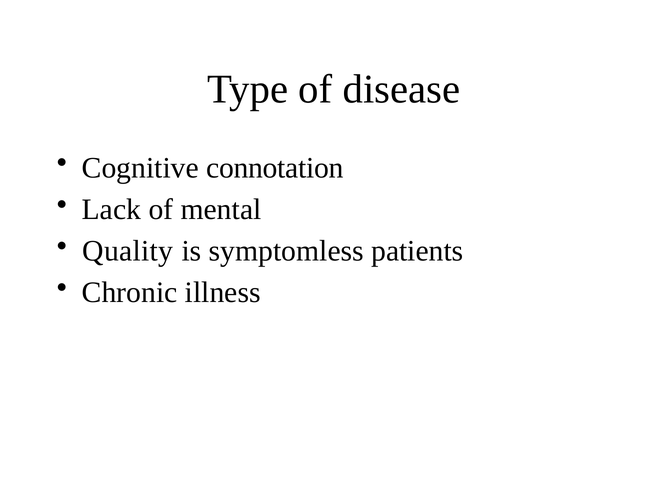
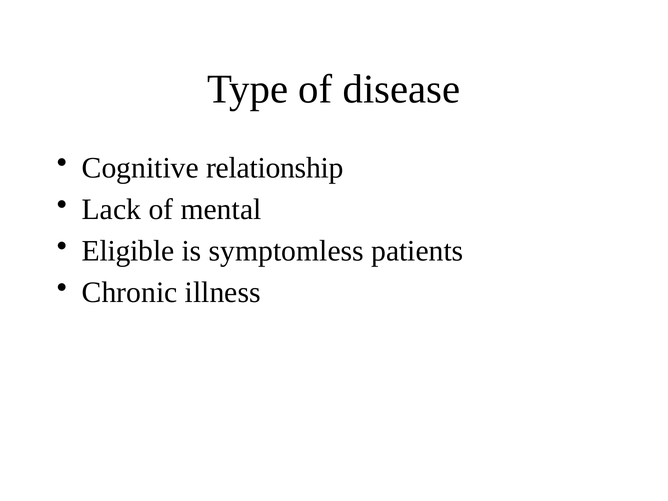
connotation: connotation -> relationship
Quality: Quality -> Eligible
